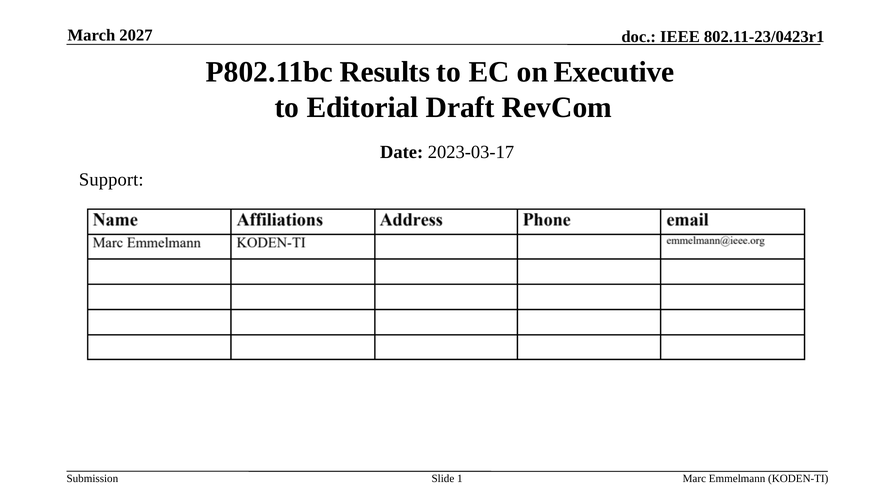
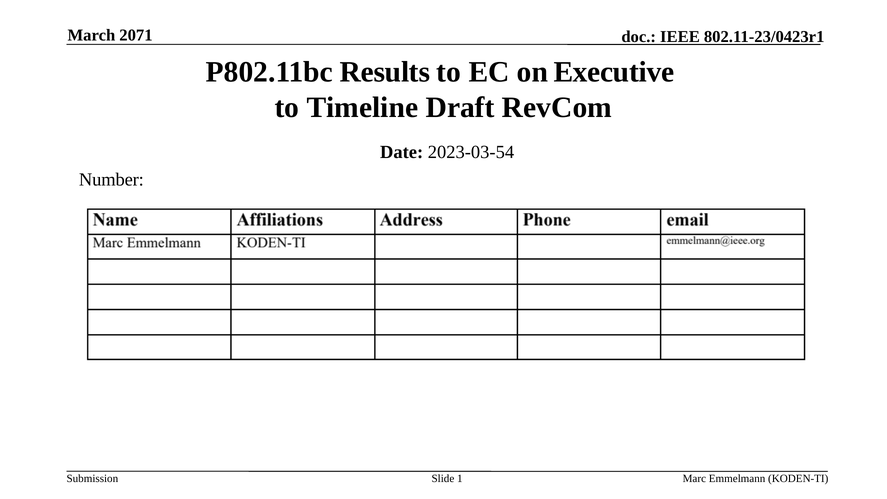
2027: 2027 -> 2071
Editorial: Editorial -> Timeline
2023-03-17: 2023-03-17 -> 2023-03-54
Support: Support -> Number
